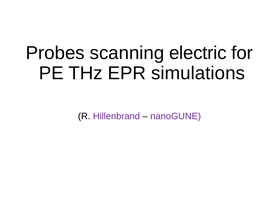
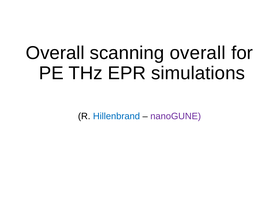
Probes at (55, 53): Probes -> Overall
scanning electric: electric -> overall
Hillenbrand colour: purple -> blue
